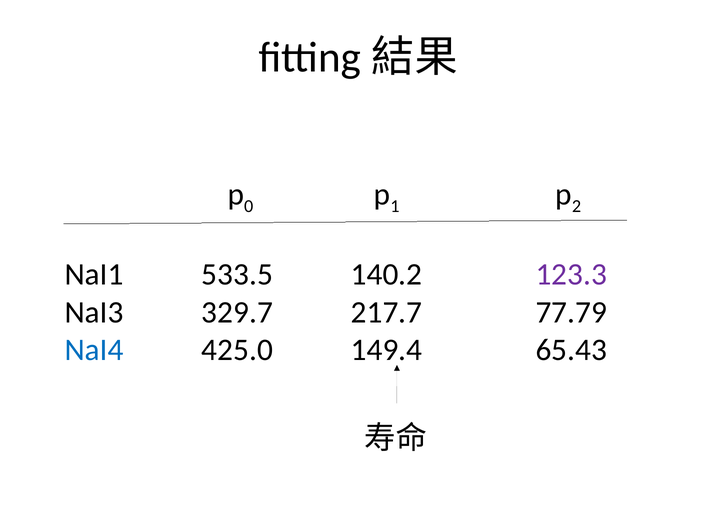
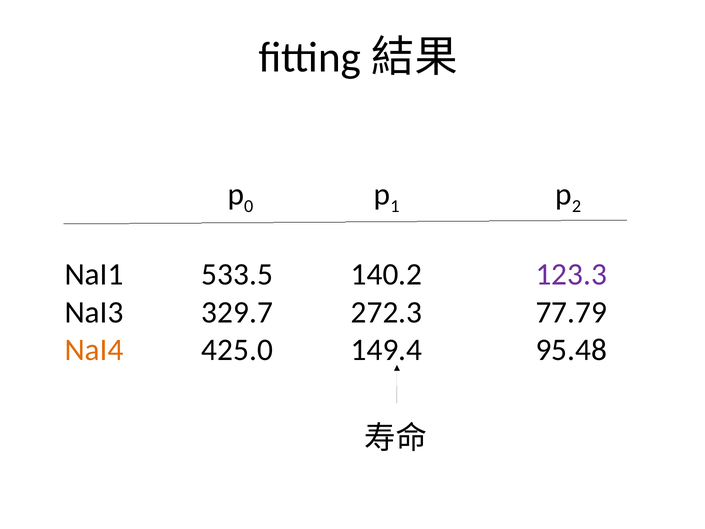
217.7: 217.7 -> 272.3
NaI4 colour: blue -> orange
65.43: 65.43 -> 95.48
